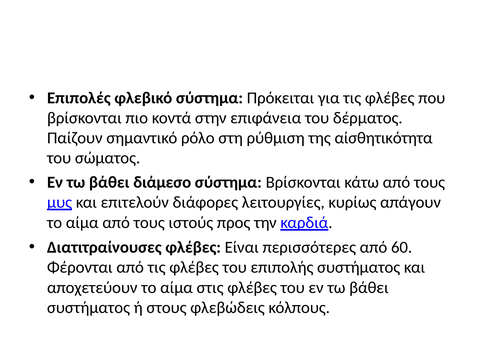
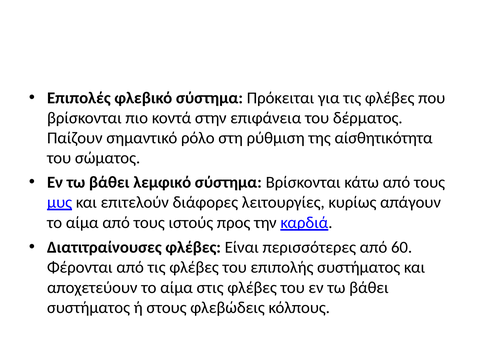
διάμεσο: διάμεσο -> λεμφικό
